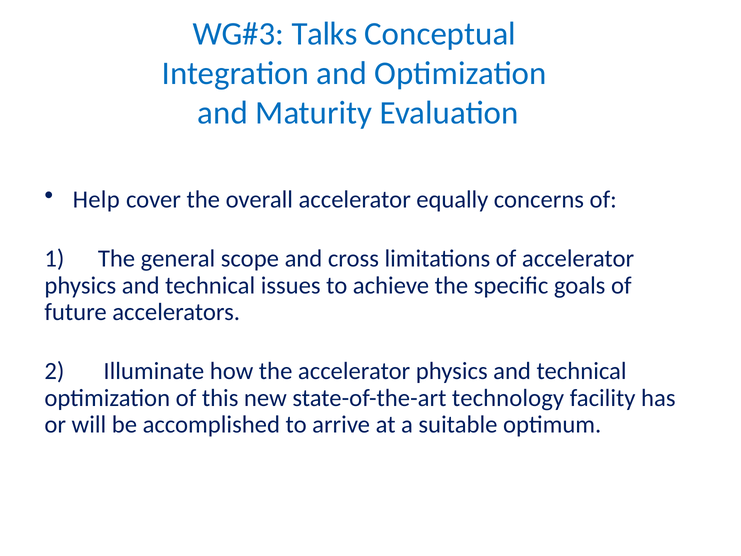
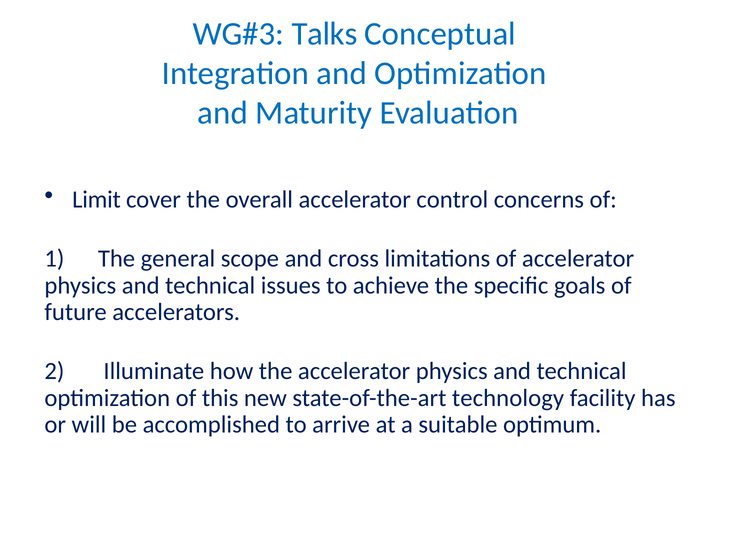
Help: Help -> Limit
equally: equally -> control
